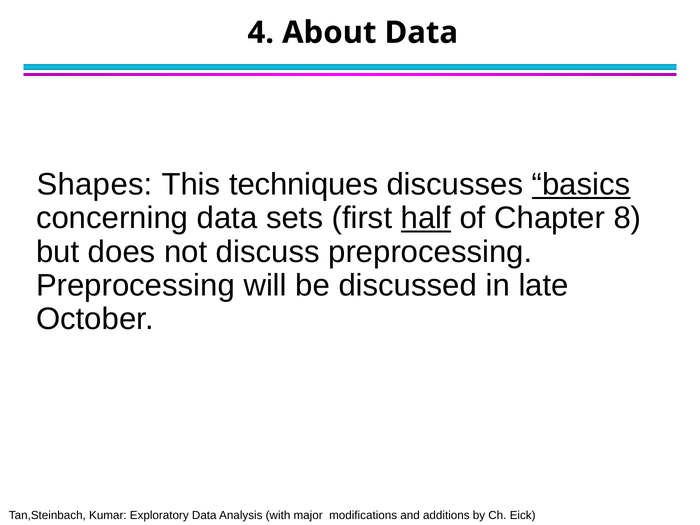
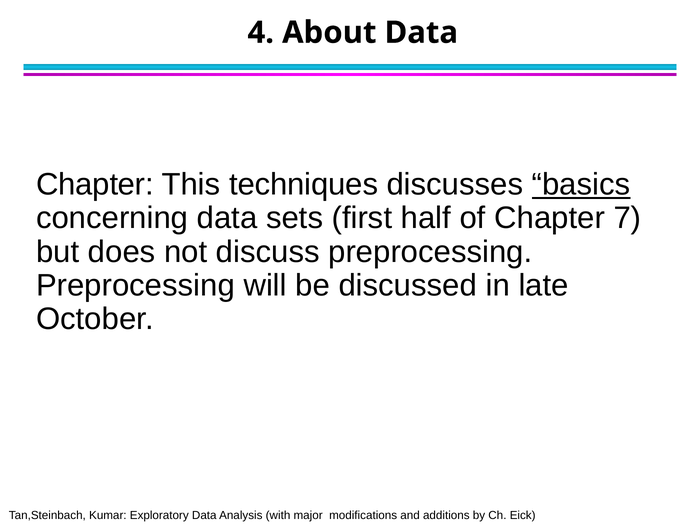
Shapes at (95, 185): Shapes -> Chapter
half underline: present -> none
8: 8 -> 7
